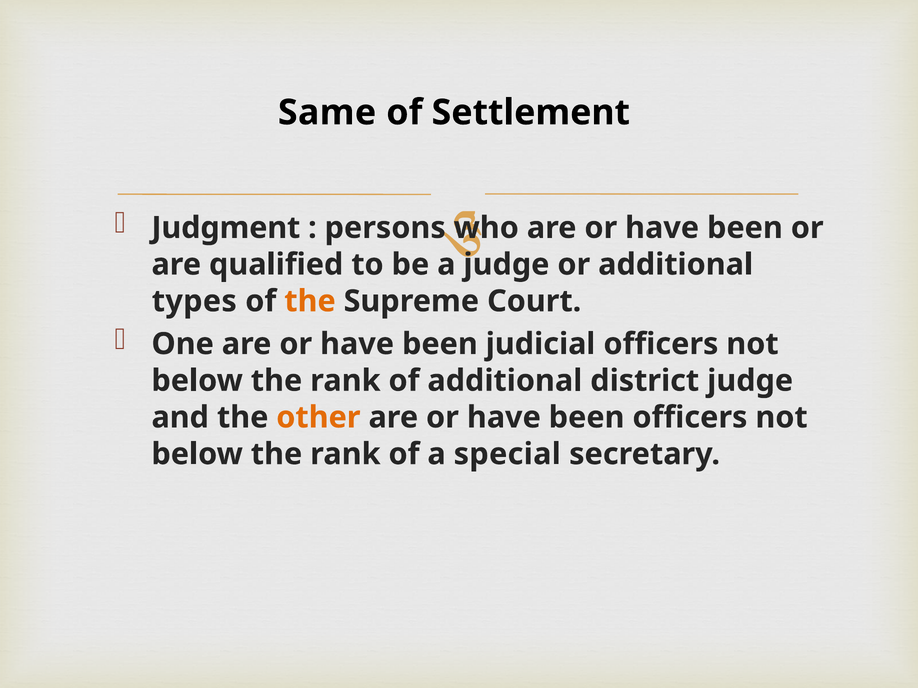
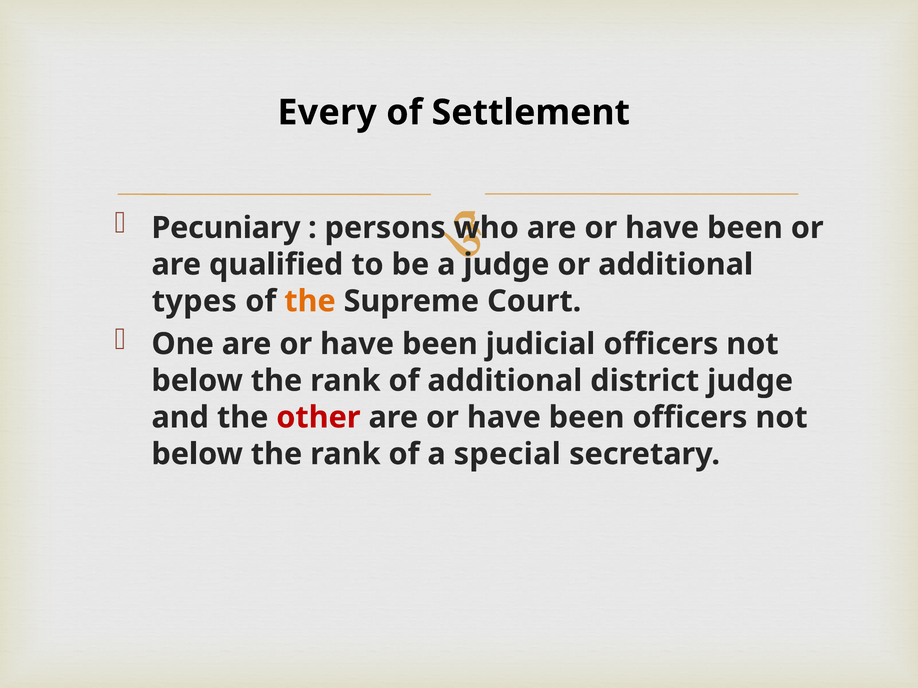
Same: Same -> Every
Judgment: Judgment -> Pecuniary
other colour: orange -> red
